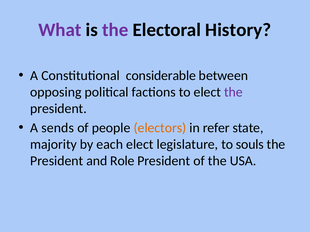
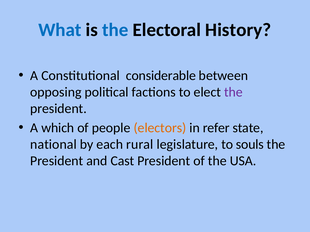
What colour: purple -> blue
the at (115, 30) colour: purple -> blue
sends: sends -> which
majority: majority -> national
each elect: elect -> rural
Role: Role -> Cast
